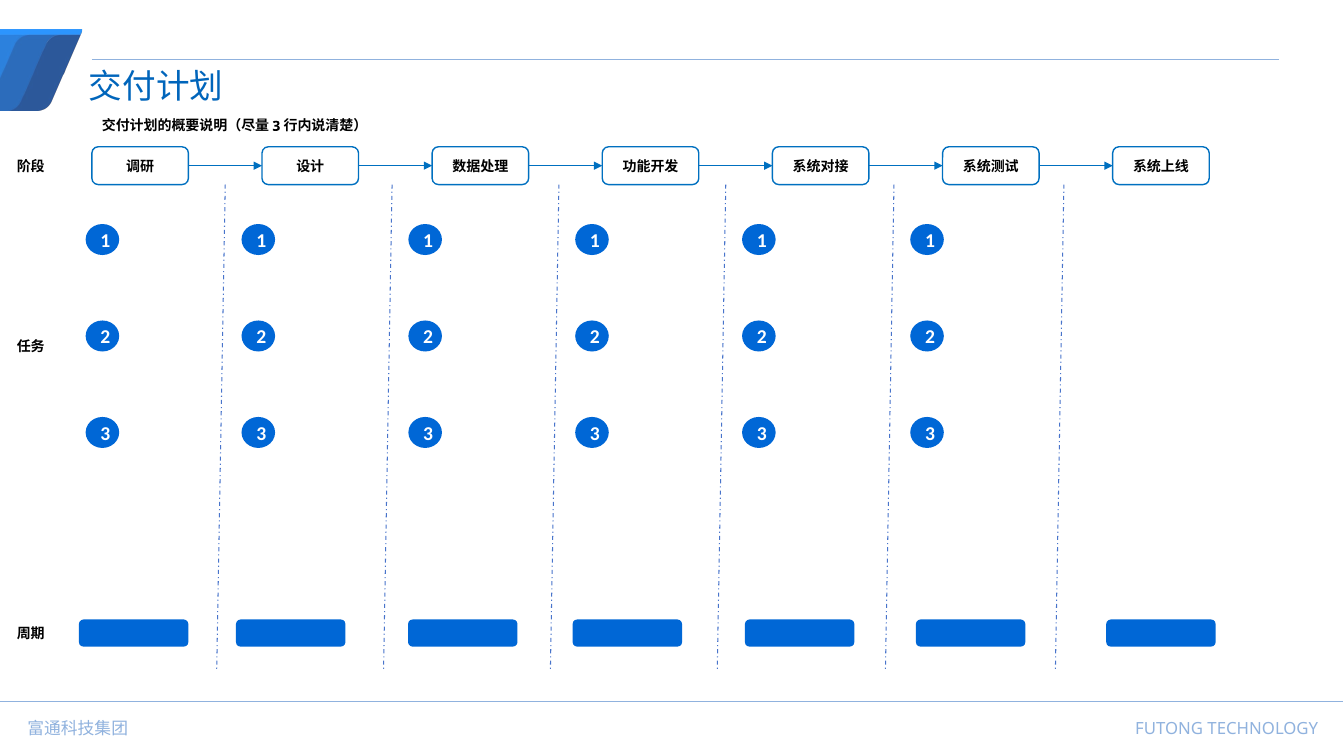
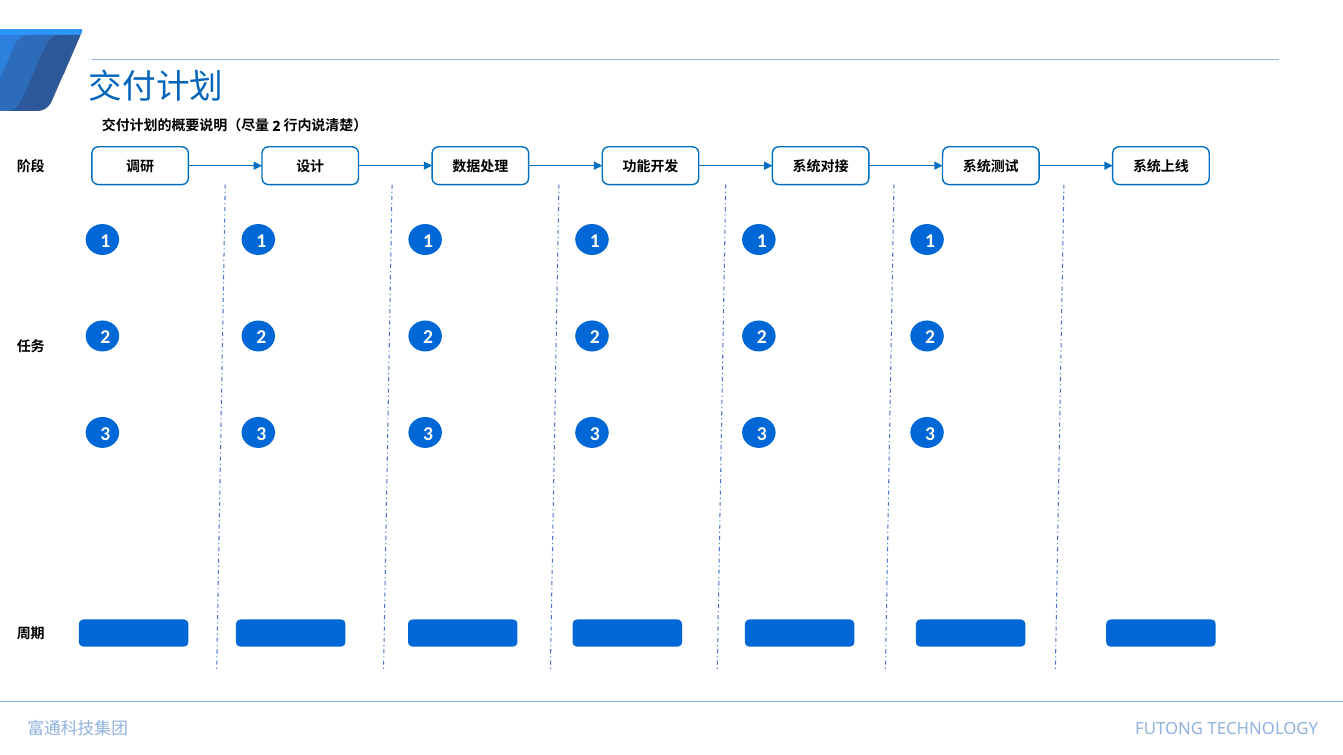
3 at (276, 126): 3 -> 2
